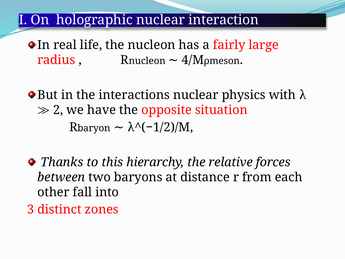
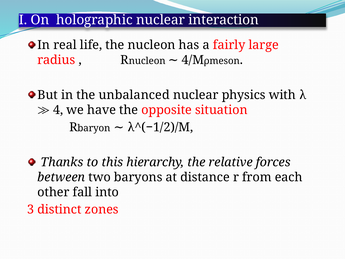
interactions: interactions -> unbalanced
2: 2 -> 4
